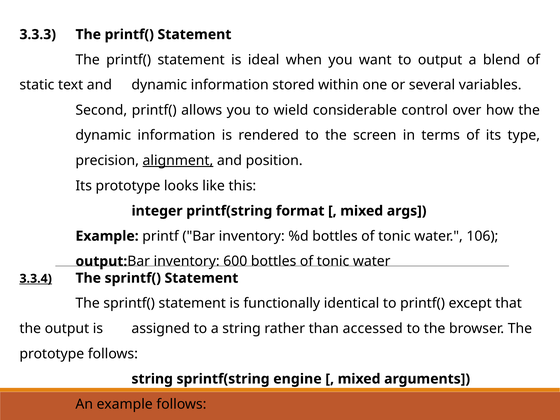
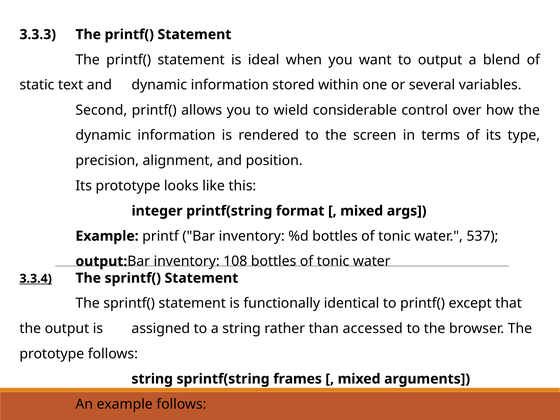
alignment underline: present -> none
106: 106 -> 537
600: 600 -> 108
engine: engine -> frames
